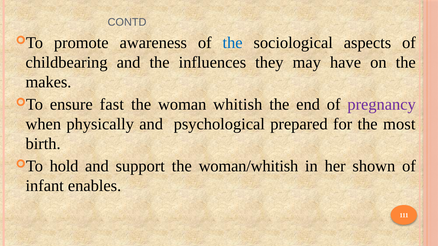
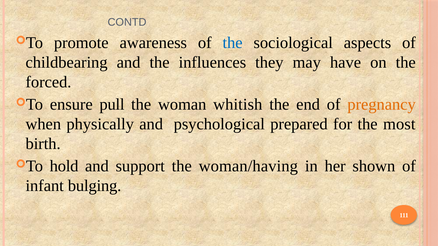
makes: makes -> forced
fast: fast -> pull
pregnancy colour: purple -> orange
woman/whitish: woman/whitish -> woman/having
enables: enables -> bulging
